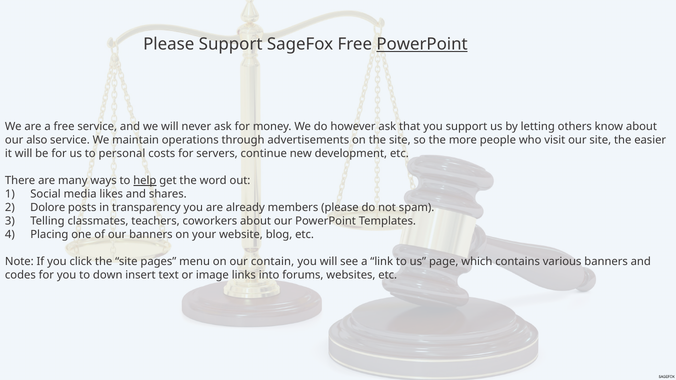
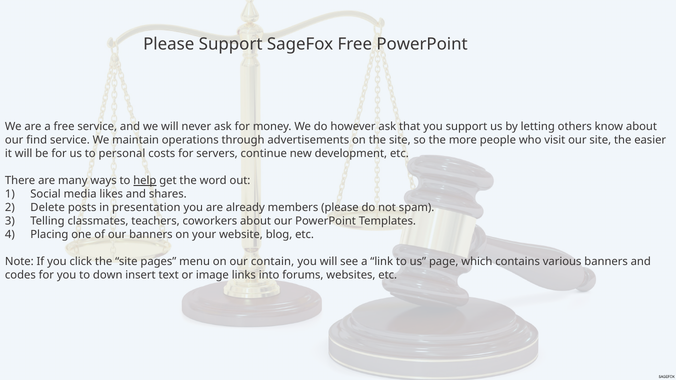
PowerPoint at (422, 44) underline: present -> none
also: also -> find
Dolore: Dolore -> Delete
transparency: transparency -> presentation
